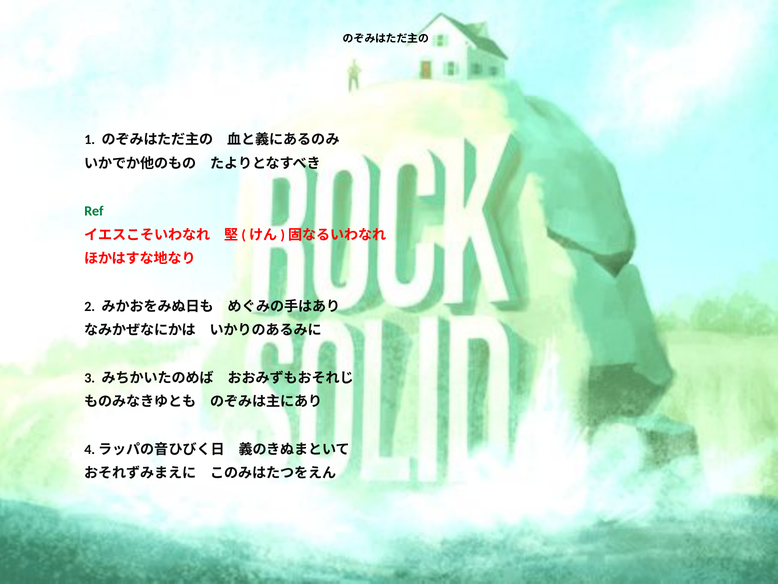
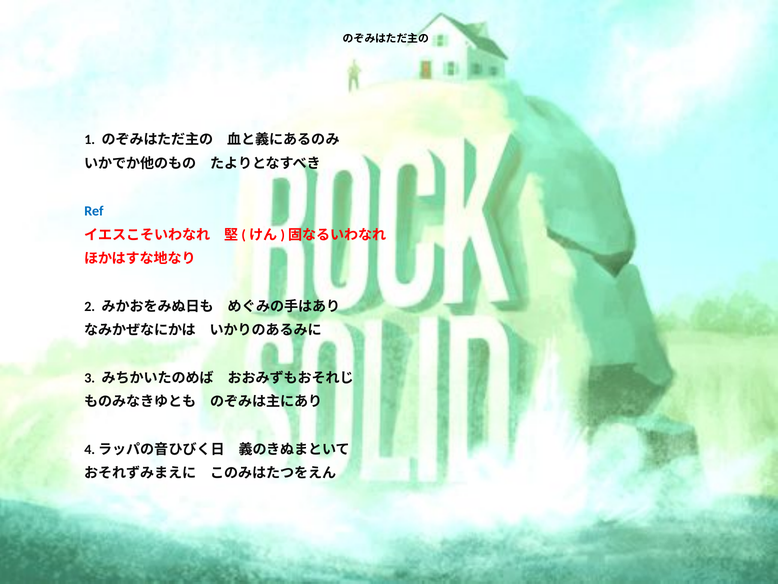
Ref colour: green -> blue
